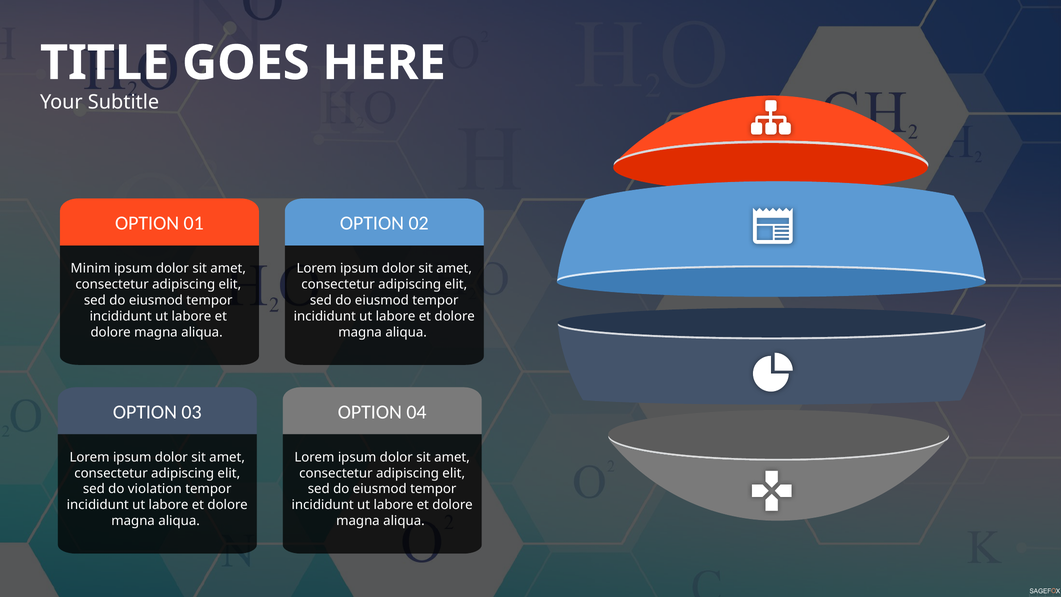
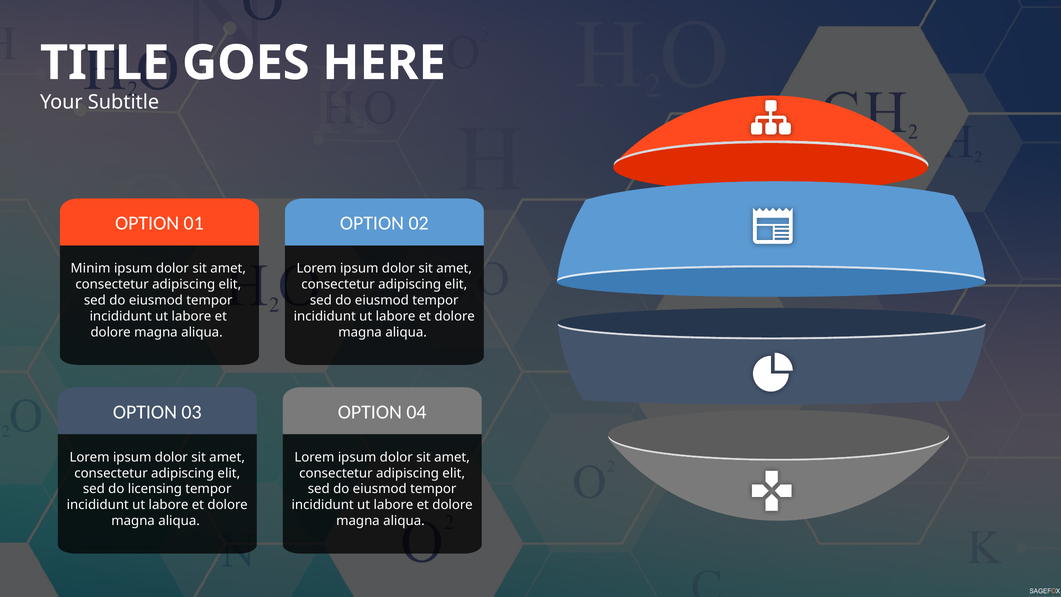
violation: violation -> licensing
